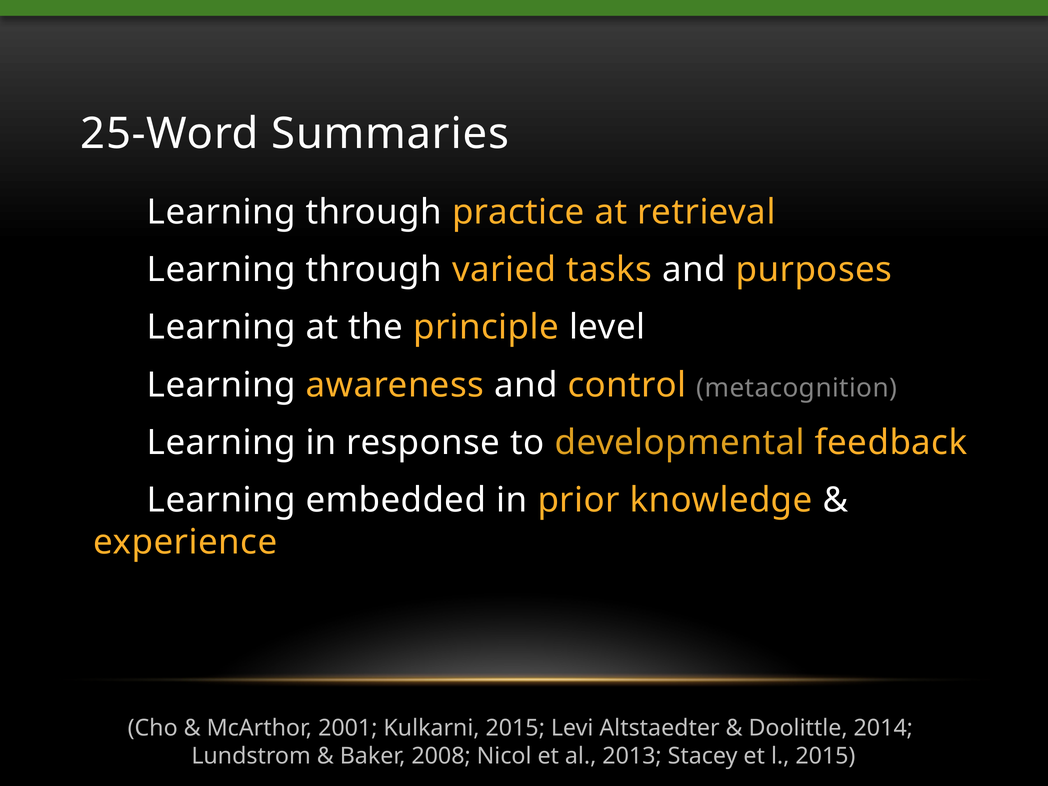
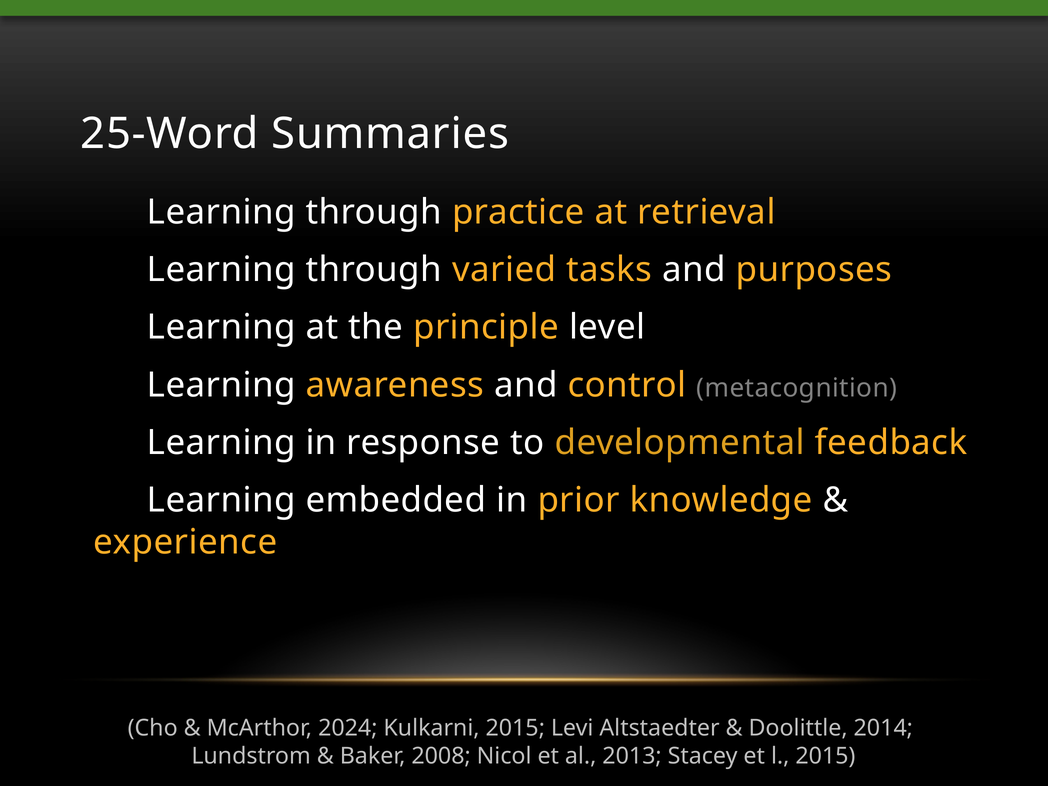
2001: 2001 -> 2024
